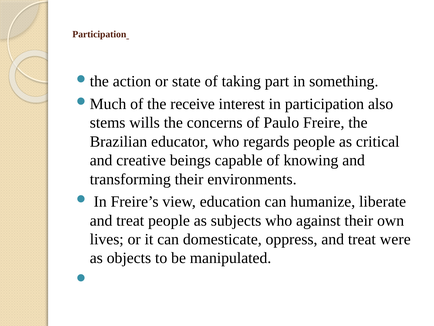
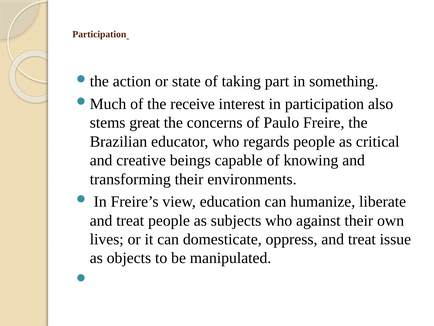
wills: wills -> great
were: were -> issue
